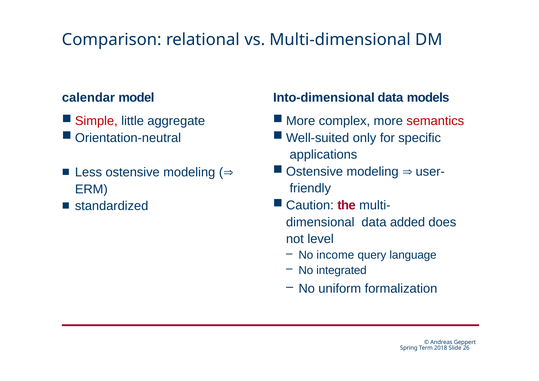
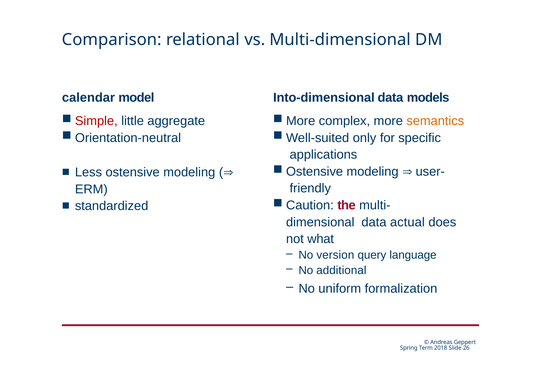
semantics colour: red -> orange
added: added -> actual
level: level -> what
income: income -> version
integrated: integrated -> additional
